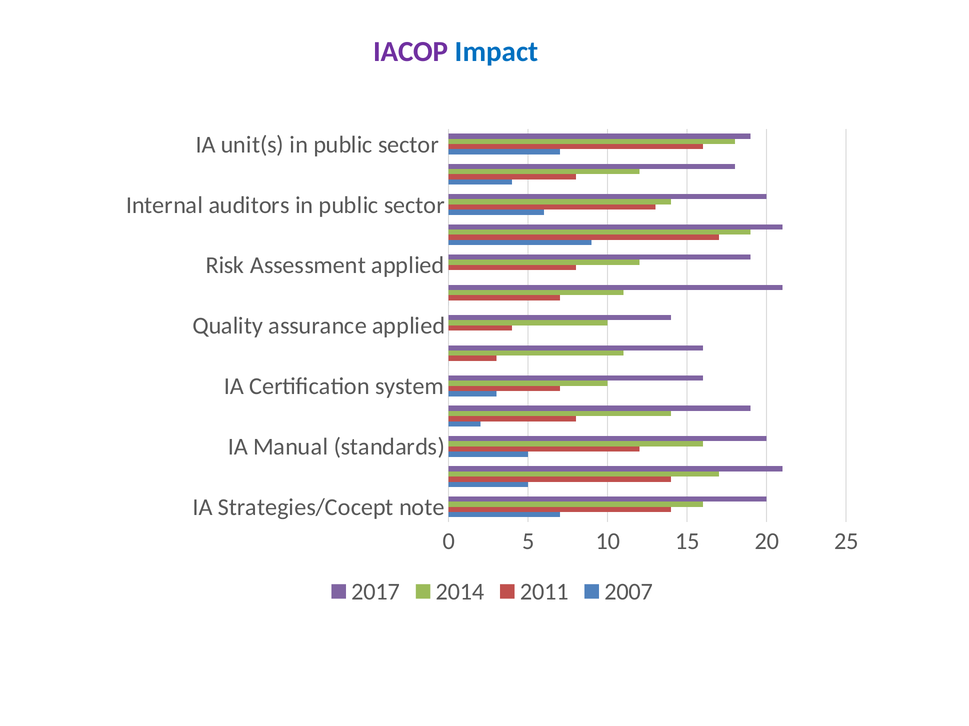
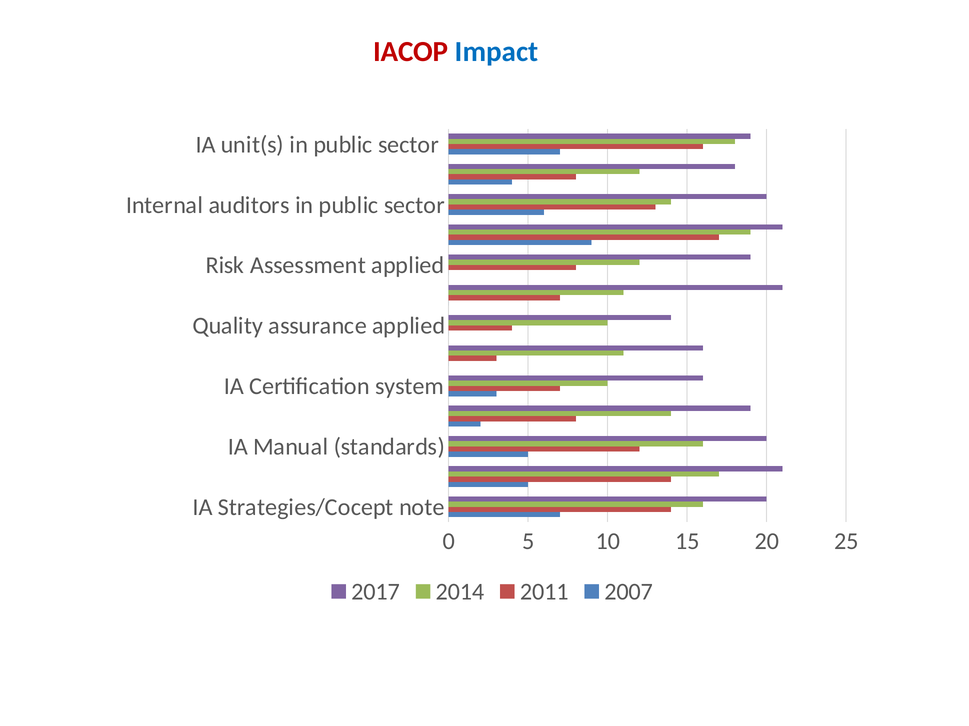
IACOP colour: purple -> red
